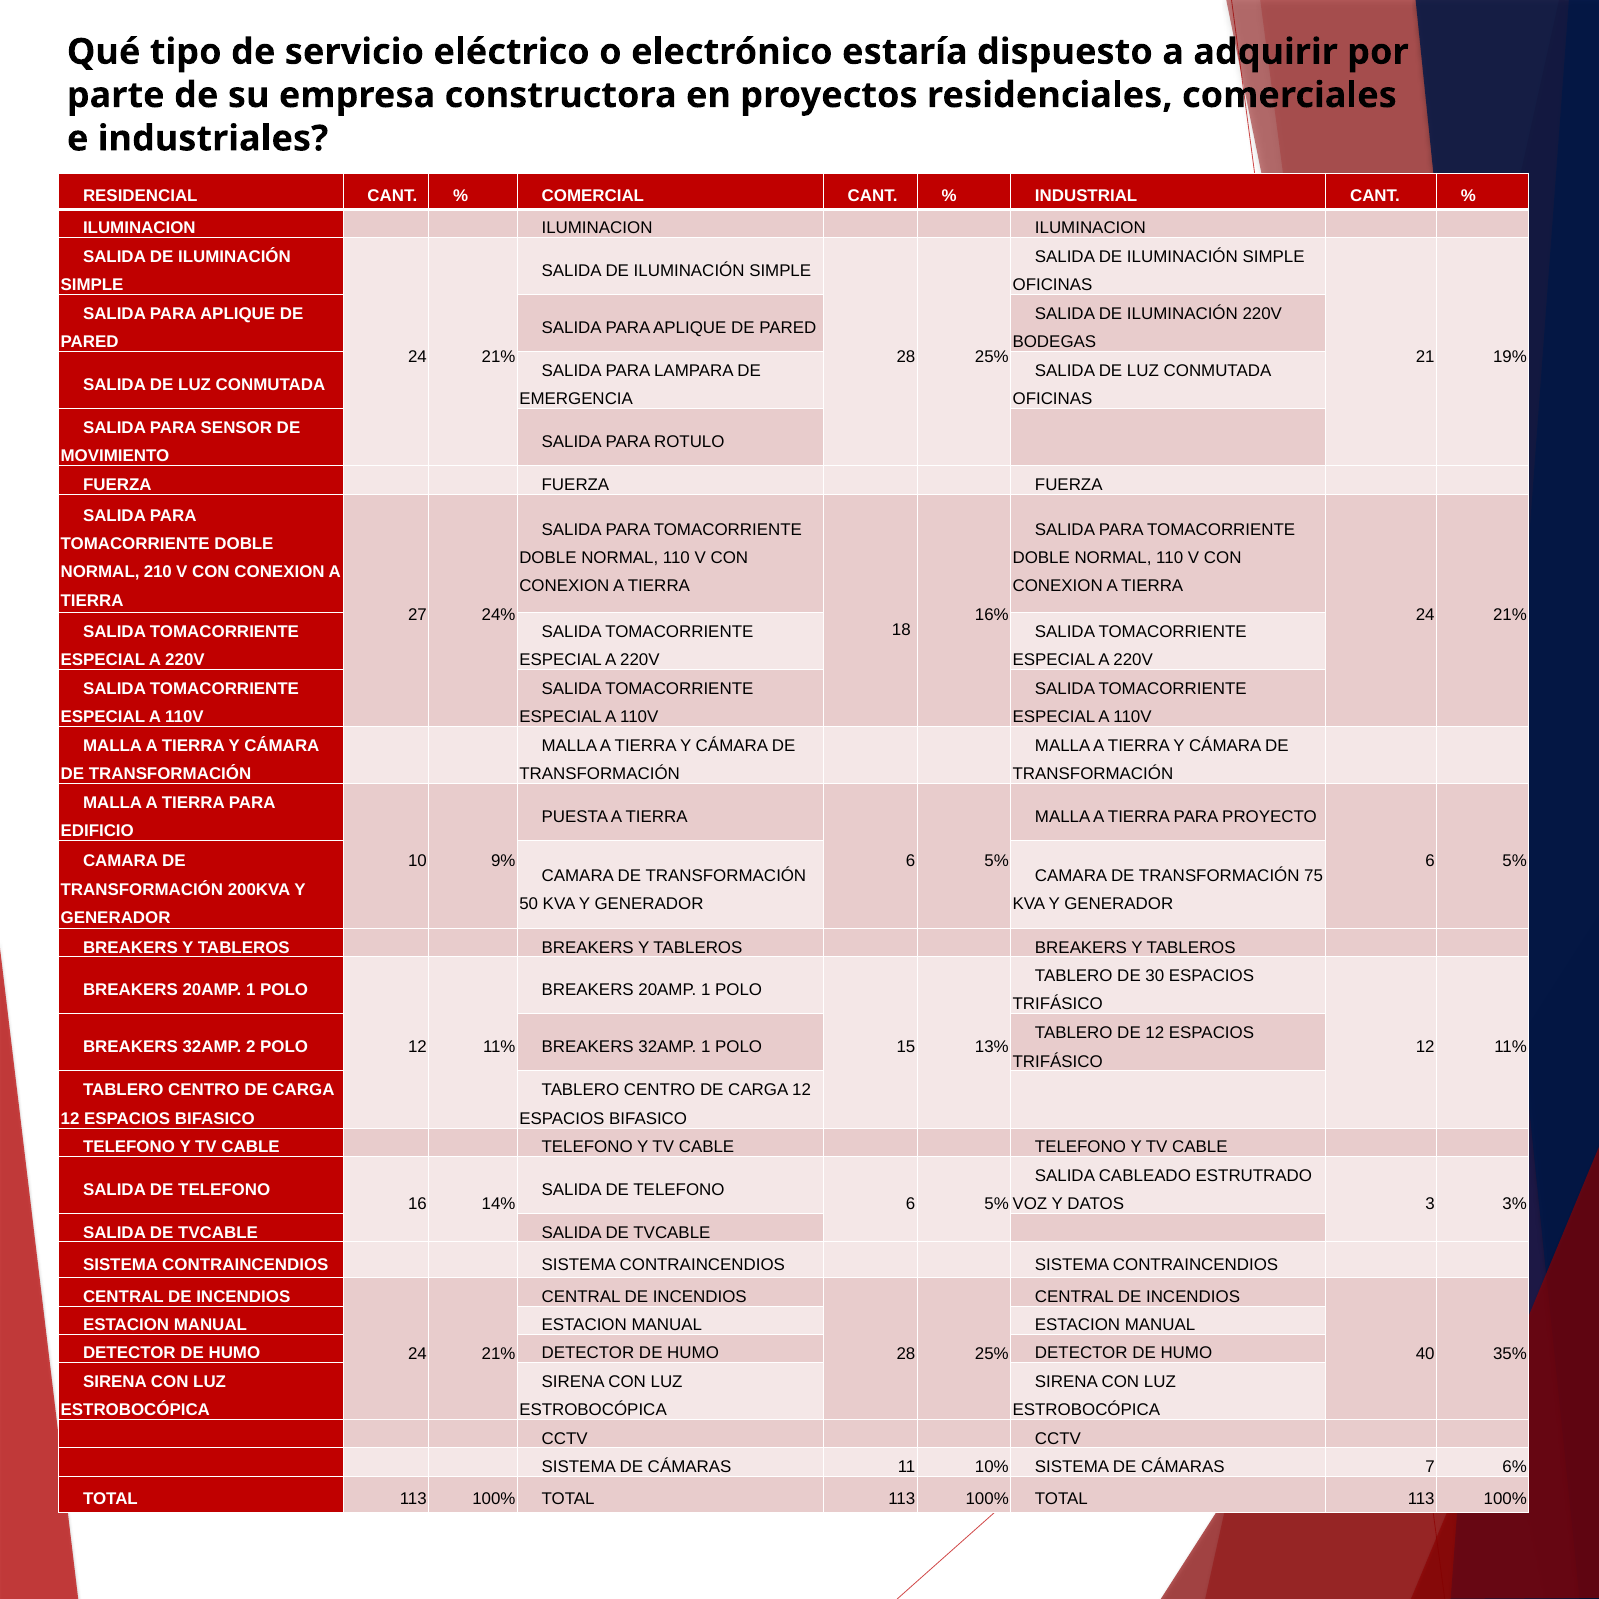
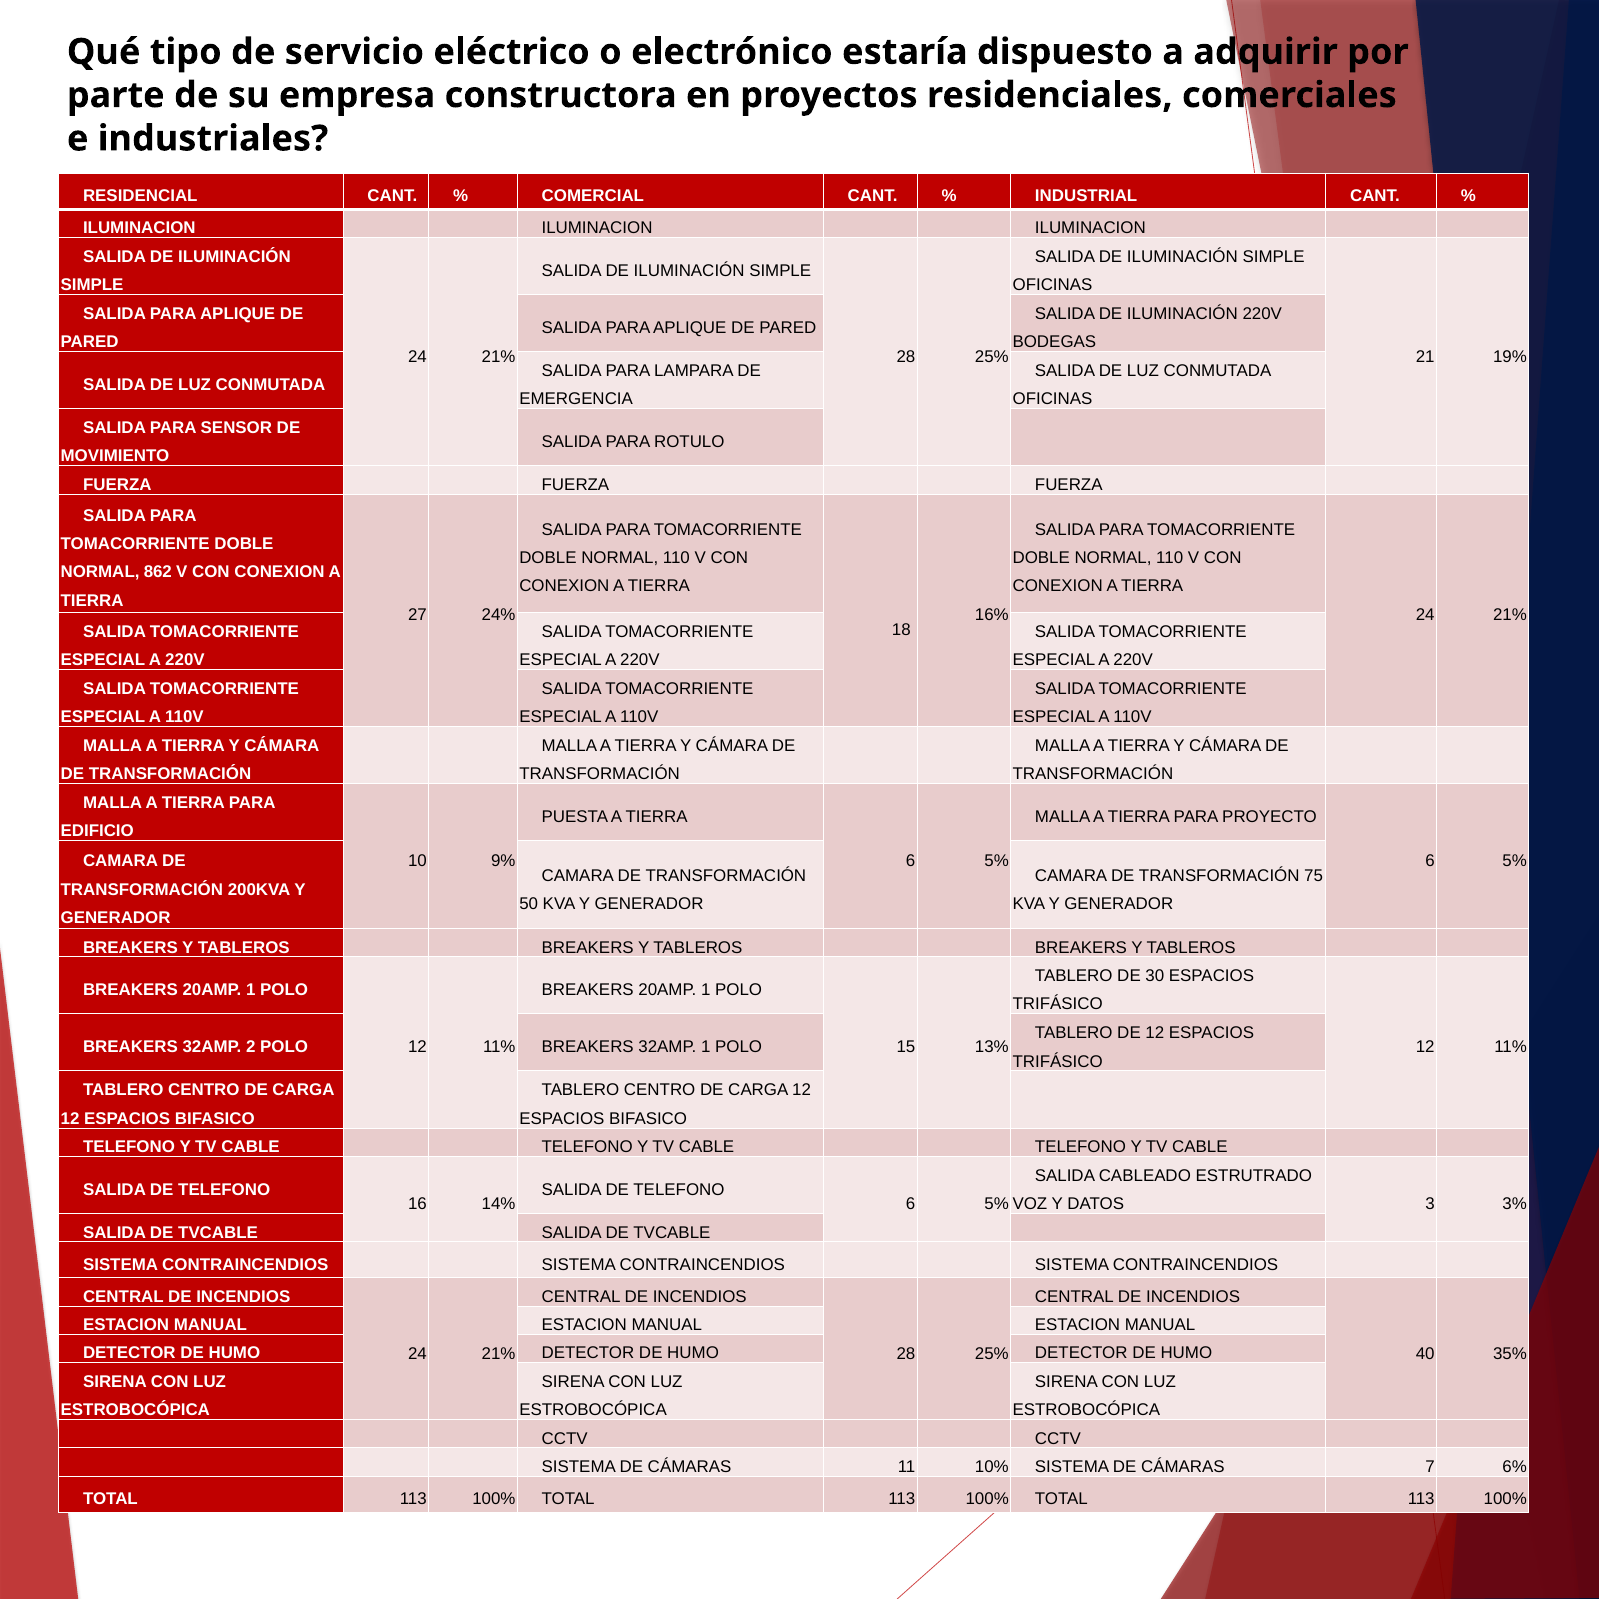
210: 210 -> 862
